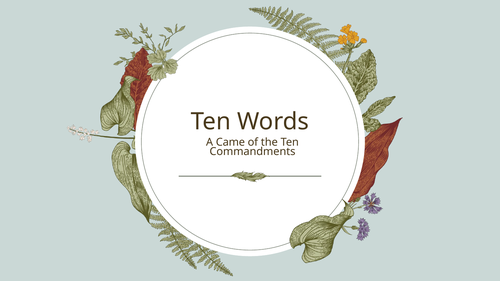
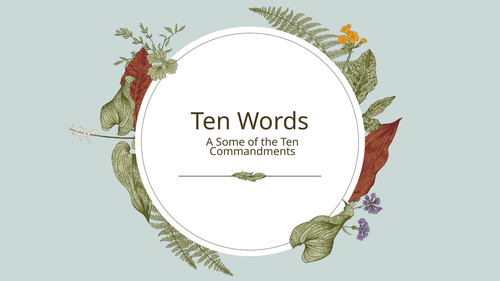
Came: Came -> Some
